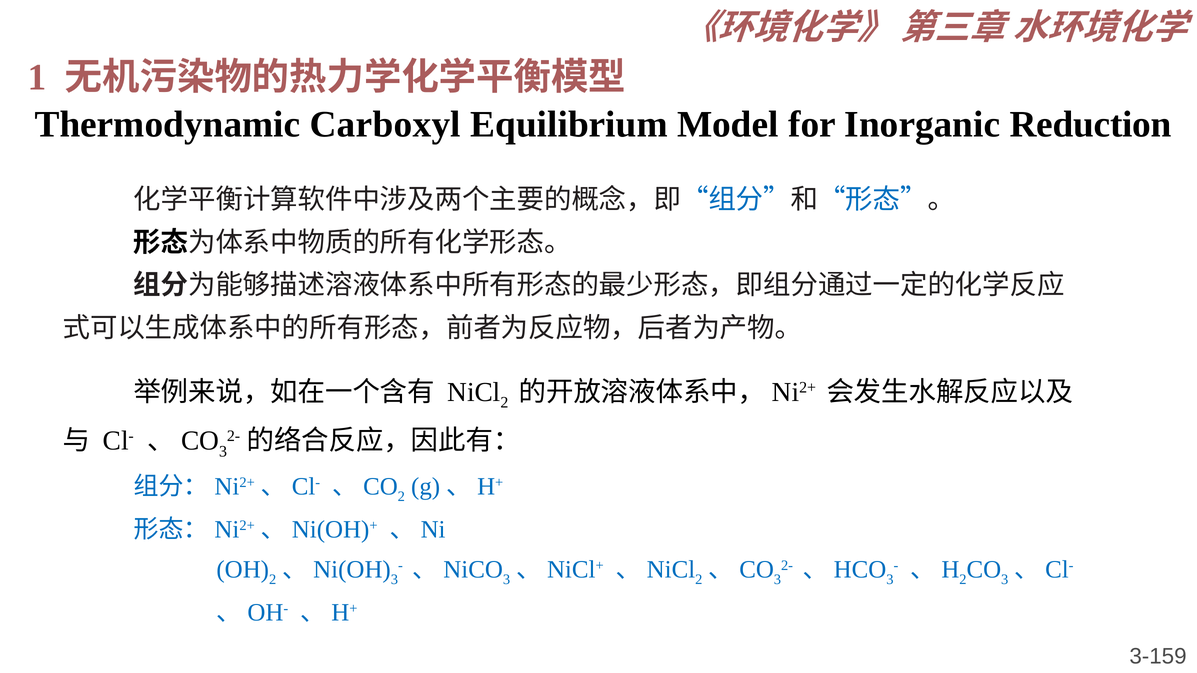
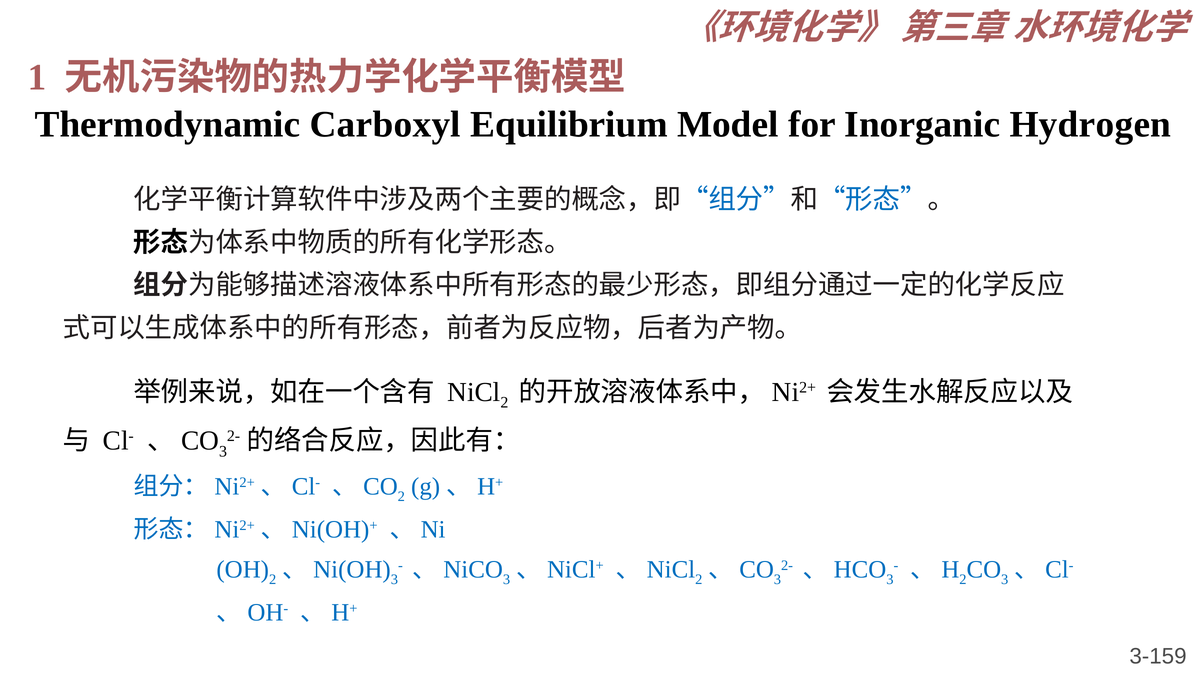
Reduction: Reduction -> Hydrogen
